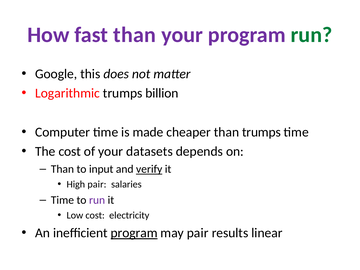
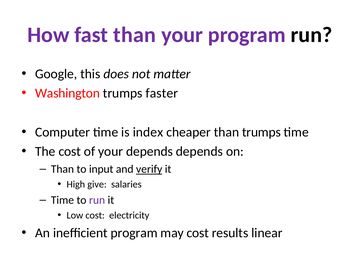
run at (311, 35) colour: green -> black
Logarithmic: Logarithmic -> Washington
billion: billion -> faster
made: made -> index
your datasets: datasets -> depends
High pair: pair -> give
program at (134, 233) underline: present -> none
may pair: pair -> cost
